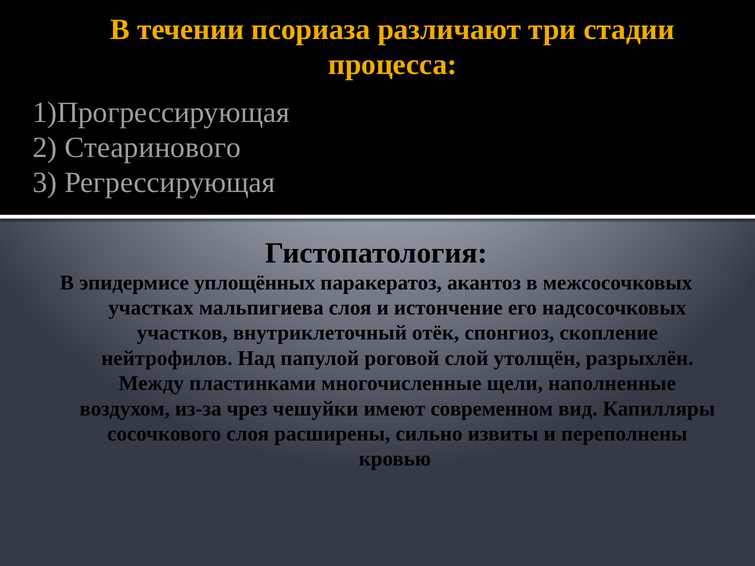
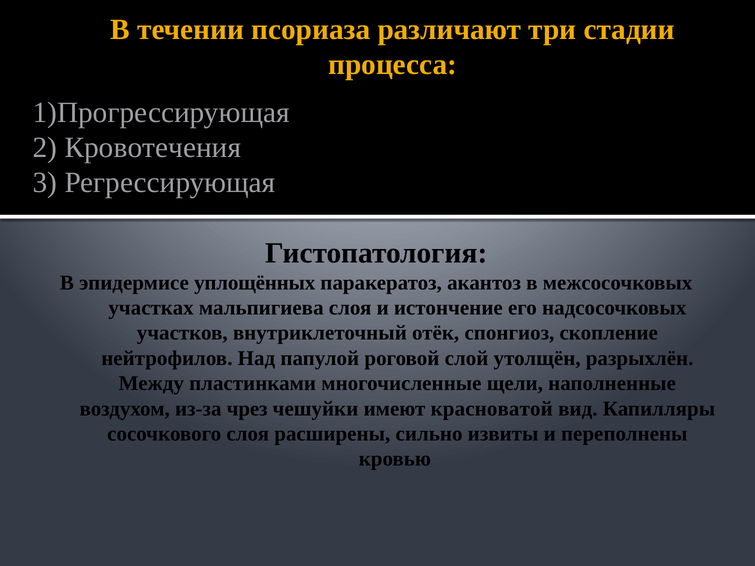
Стеаринового: Стеаринового -> Кровотечения
современном: современном -> красноватой
